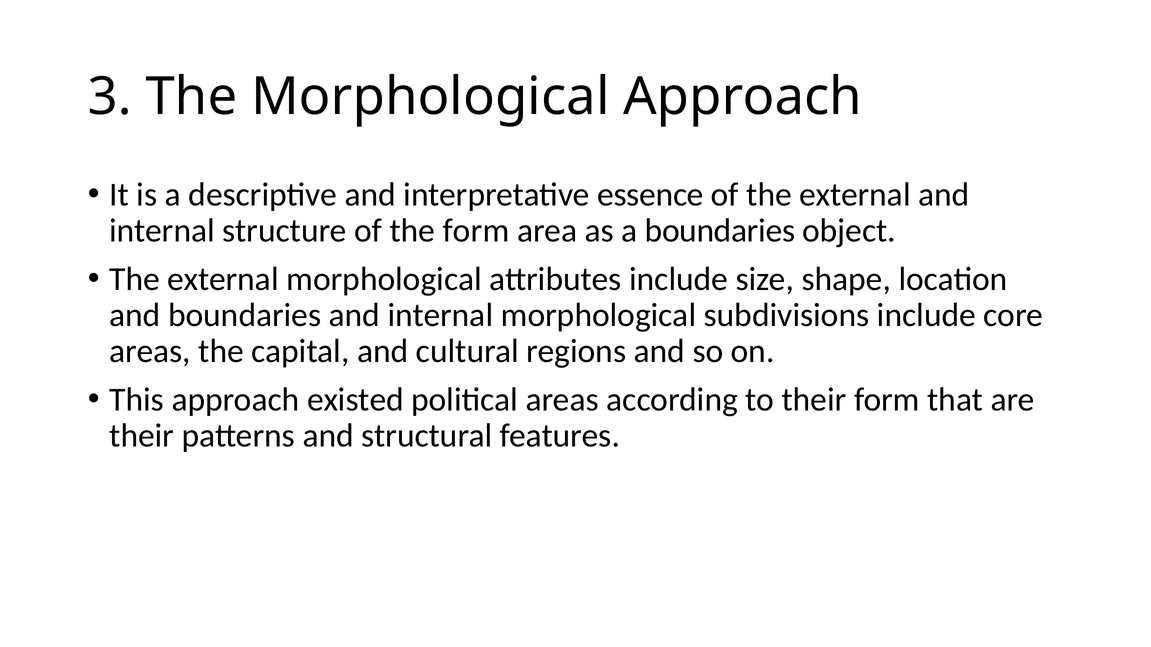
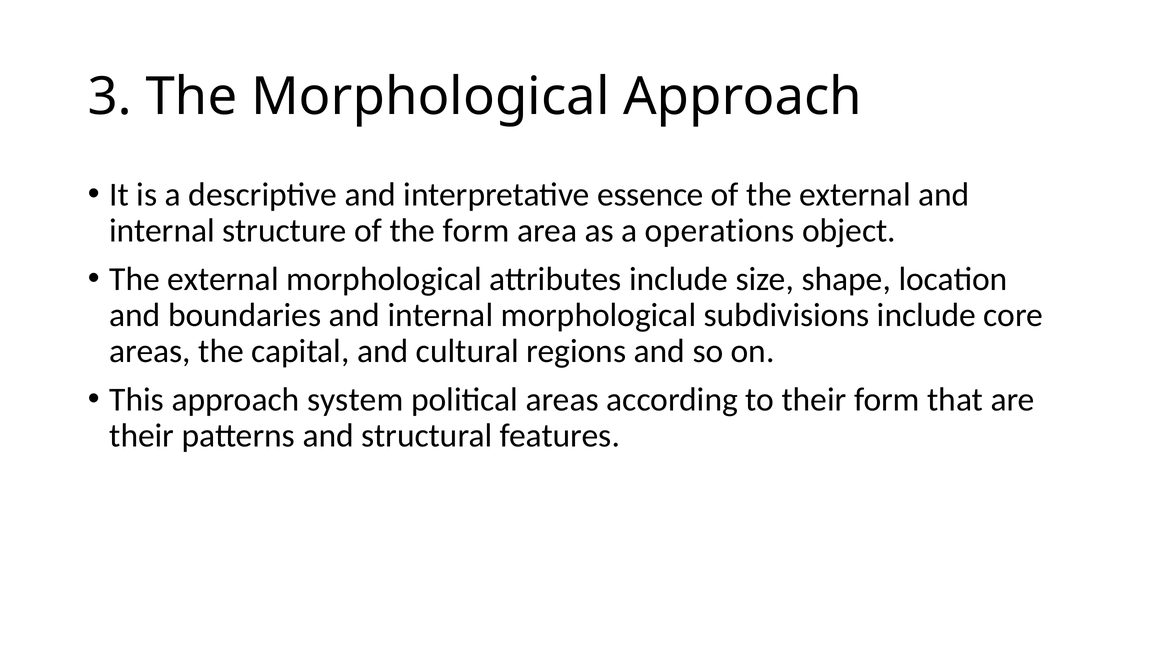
a boundaries: boundaries -> operations
existed: existed -> system
